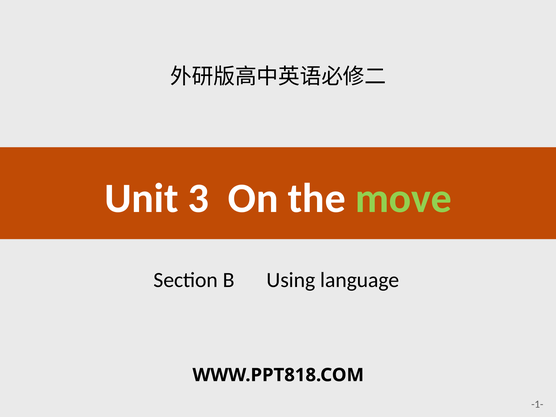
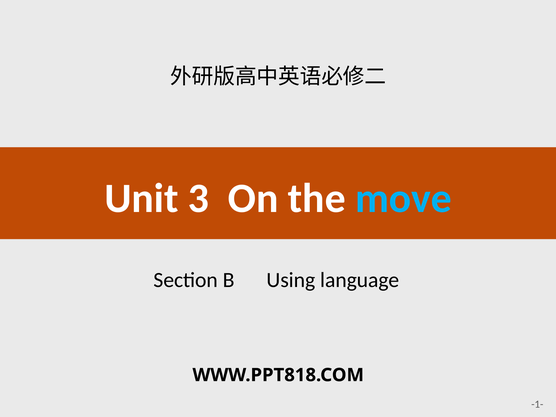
move colour: light green -> light blue
